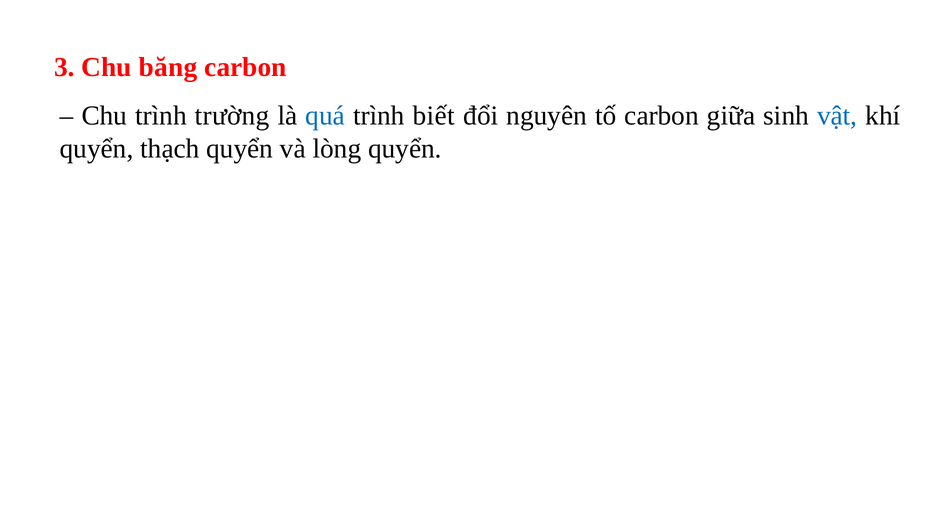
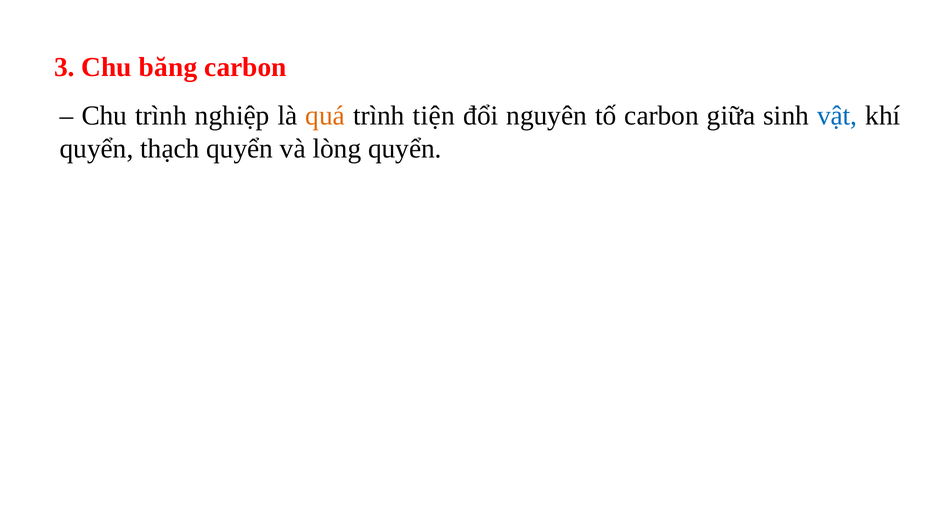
trường: trường -> nghiệp
quá colour: blue -> orange
biết: biết -> tiện
